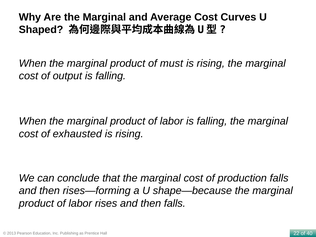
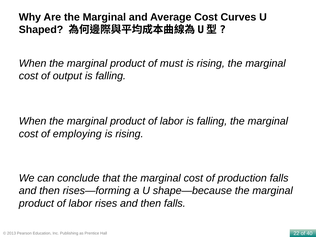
exhausted: exhausted -> employing
